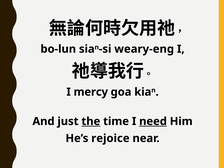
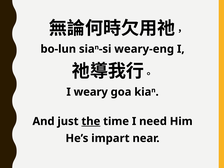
mercy: mercy -> weary
need underline: present -> none
rejoice: rejoice -> impart
